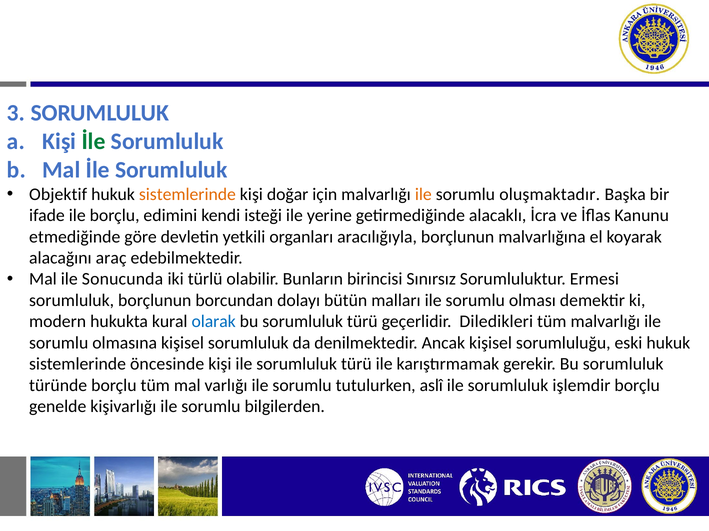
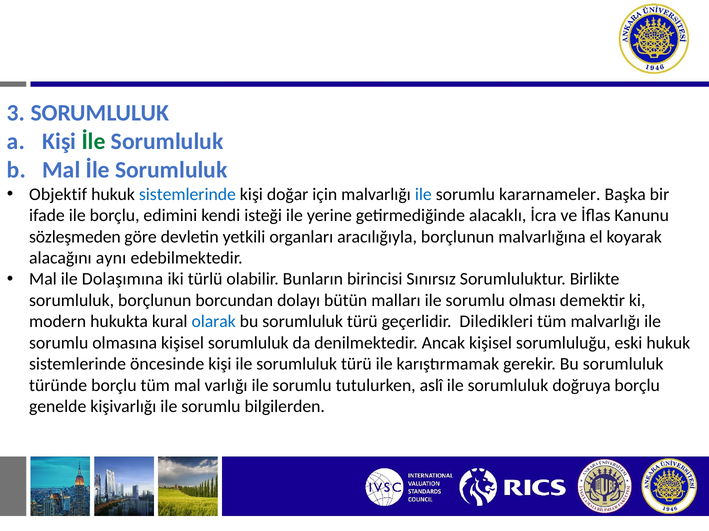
sistemlerinde at (187, 194) colour: orange -> blue
ile at (423, 194) colour: orange -> blue
oluşmaktadır: oluşmaktadır -> kararnameler
etmediğinde: etmediğinde -> sözleşmeden
araç: araç -> aynı
Sonucunda: Sonucunda -> Dolaşımına
Ermesi: Ermesi -> Birlikte
işlemdir: işlemdir -> doğruya
